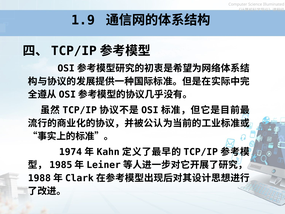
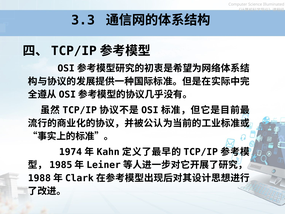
1.9: 1.9 -> 3.3
